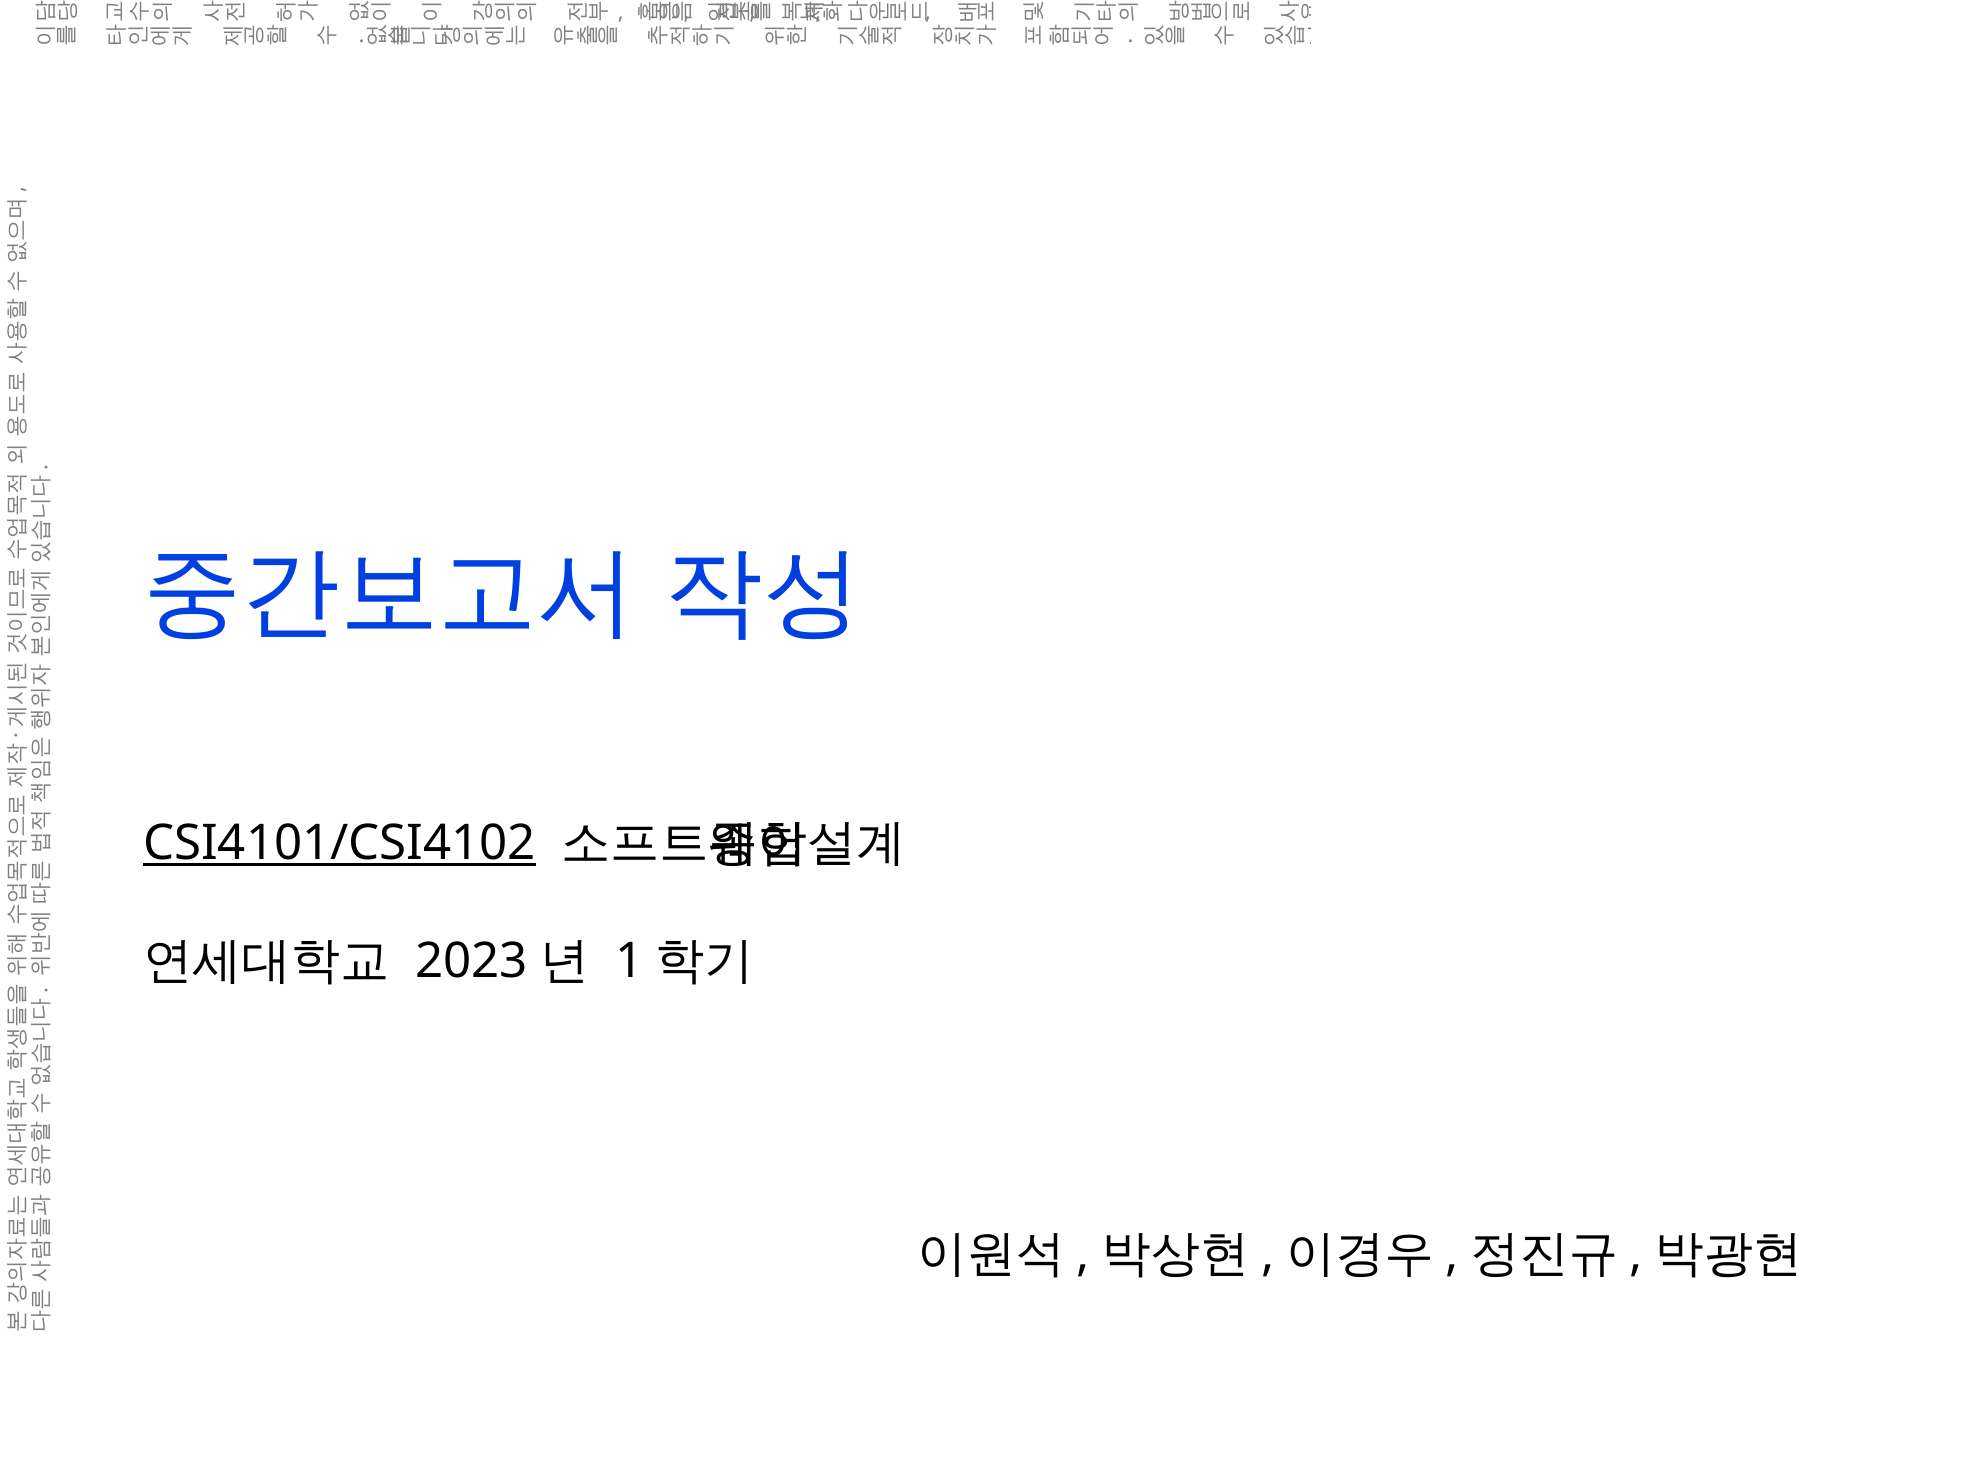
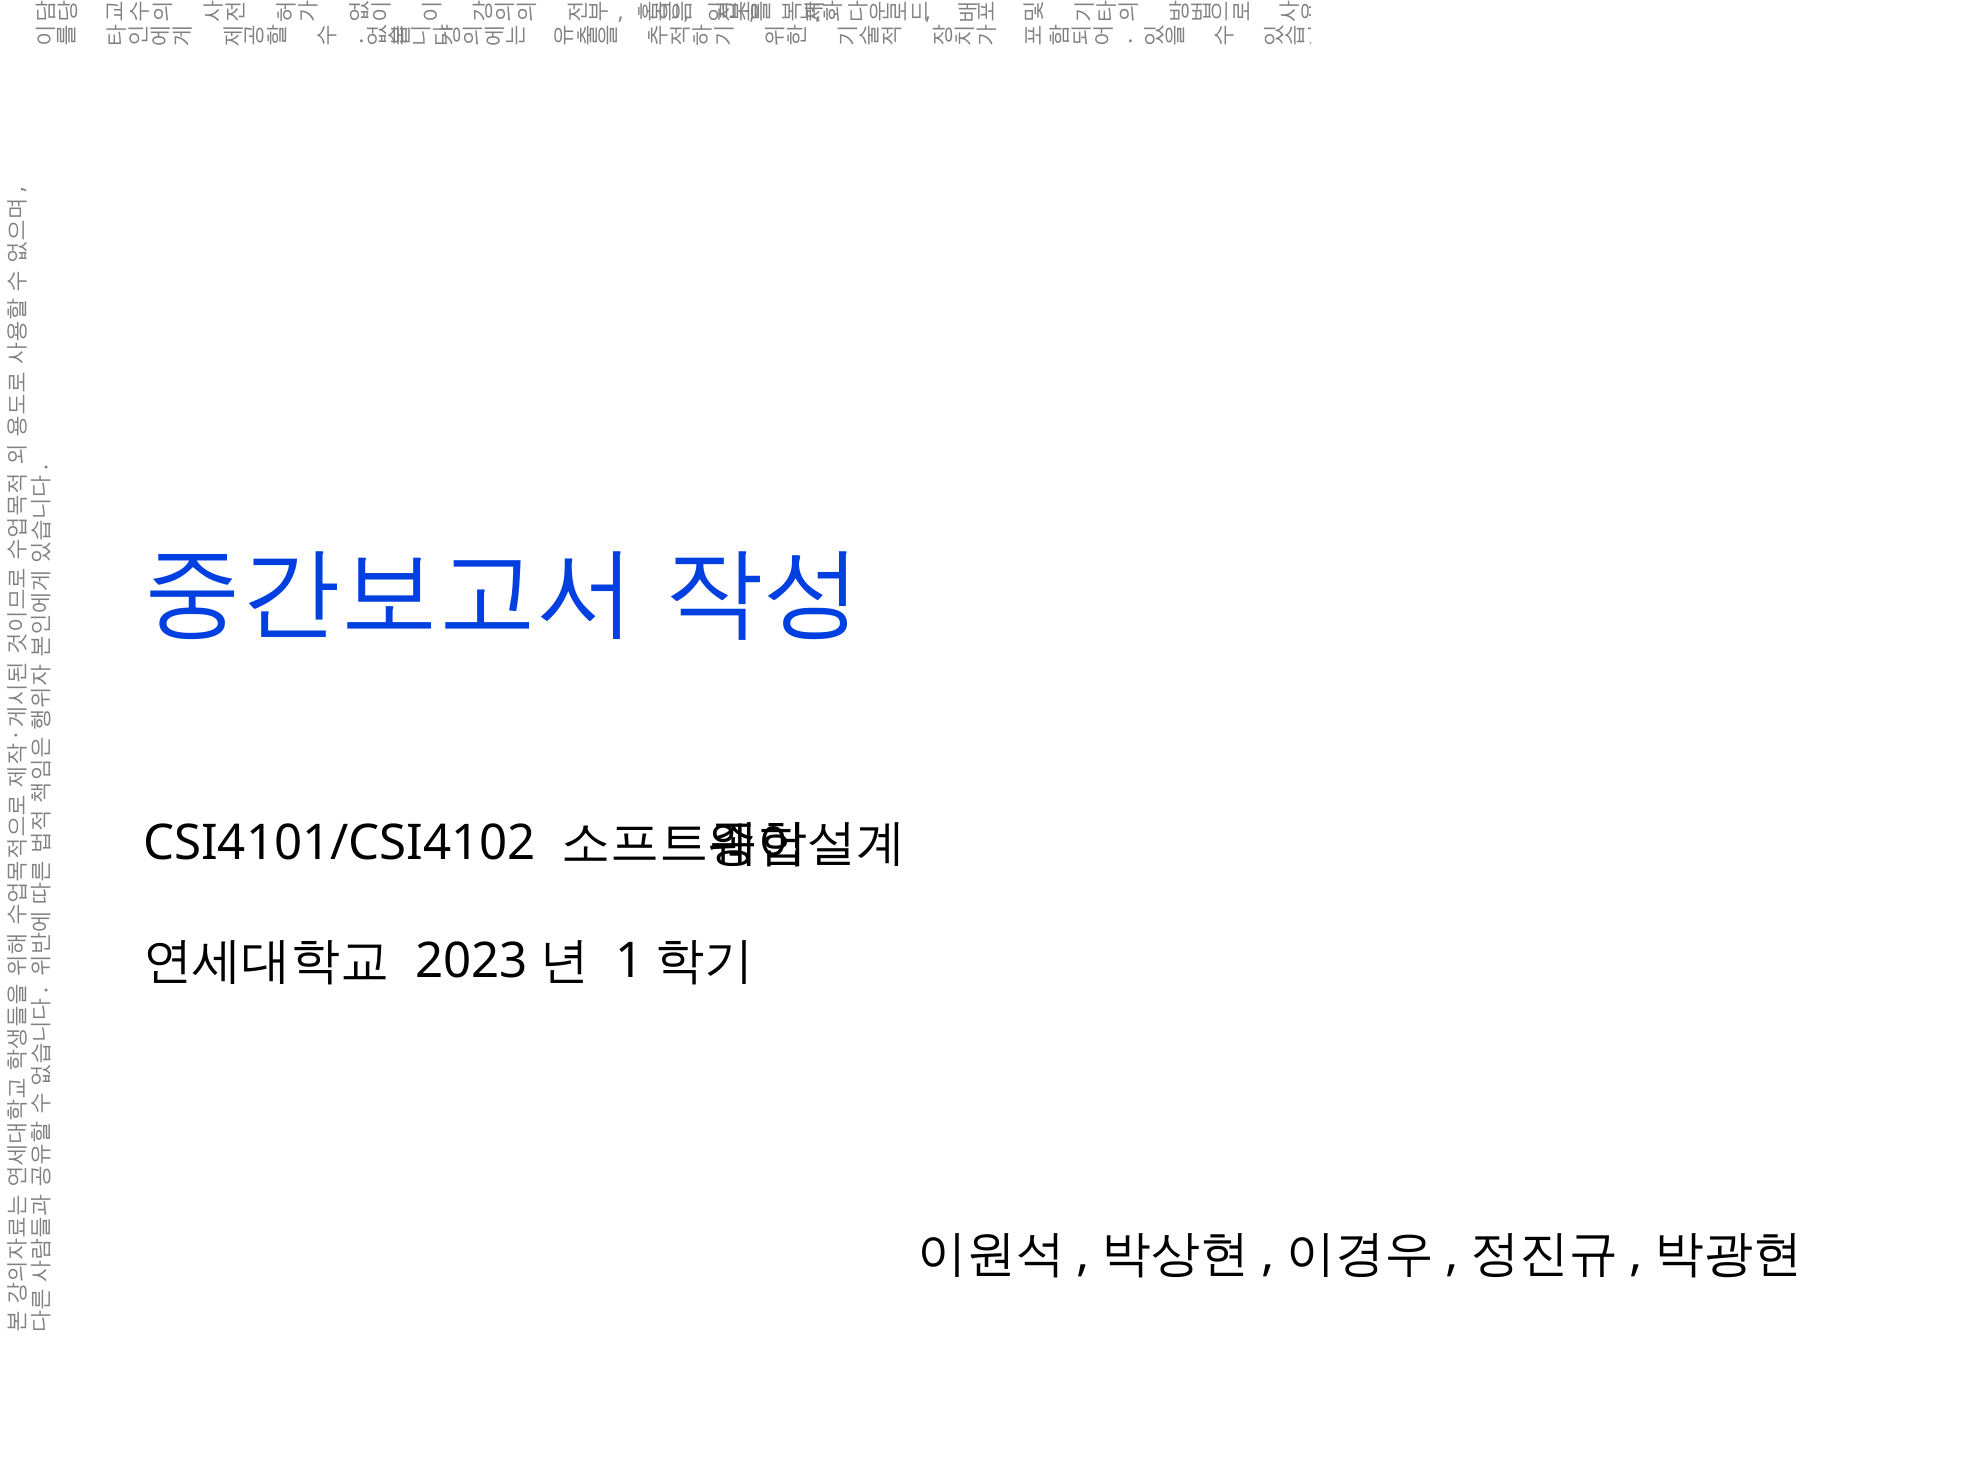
CSI4101/CSI4102 underline: present -> none
